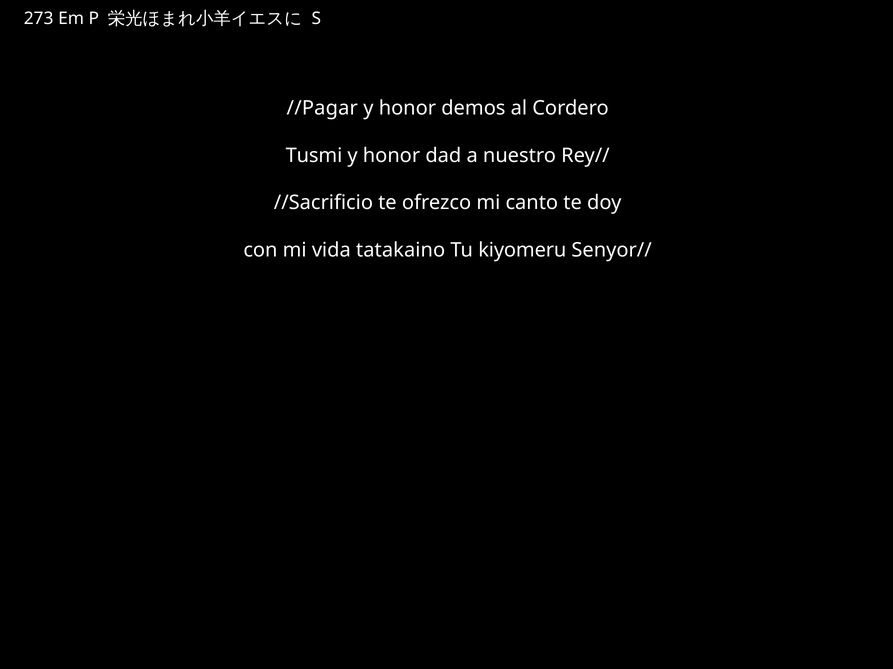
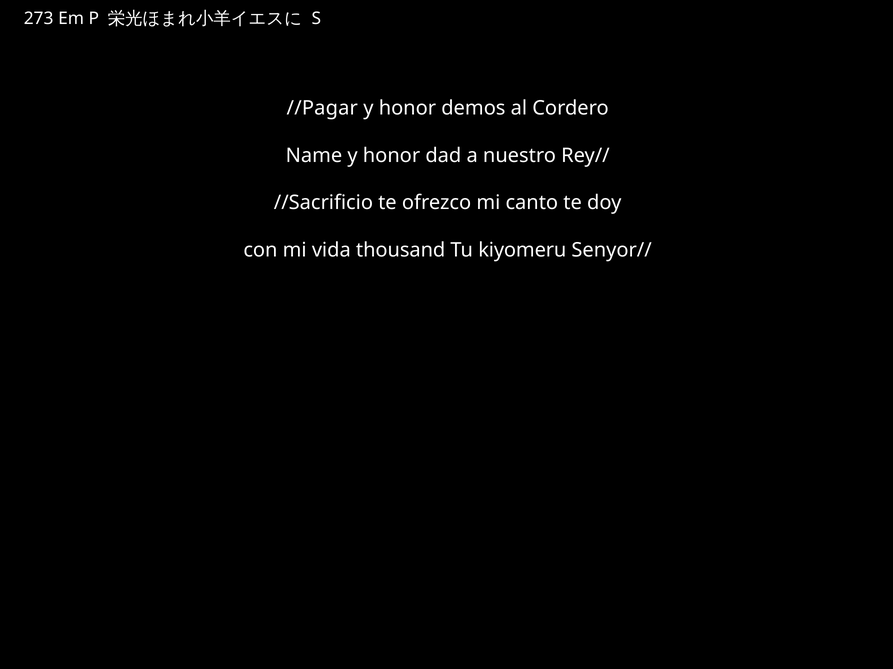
Tusmi: Tusmi -> Name
tatakaino: tatakaino -> thousand
